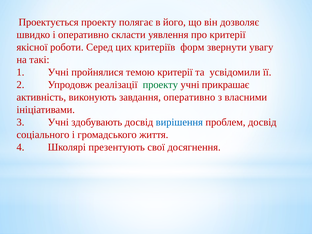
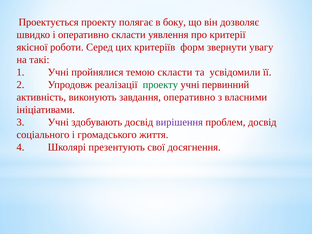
його: його -> боку
темою критерії: критерії -> скласти
прикрашає: прикрашає -> первинний
вирішення colour: blue -> purple
